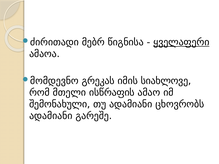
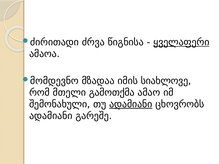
მებრ: მებრ -> ძრვა
გრეკას: გრეკას -> მზადაა
ისწრაფის: ისწრაფის -> გამოთქმა
ადამიანი at (131, 104) underline: none -> present
